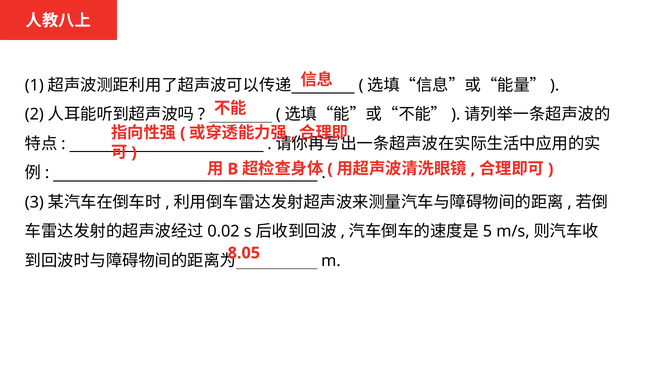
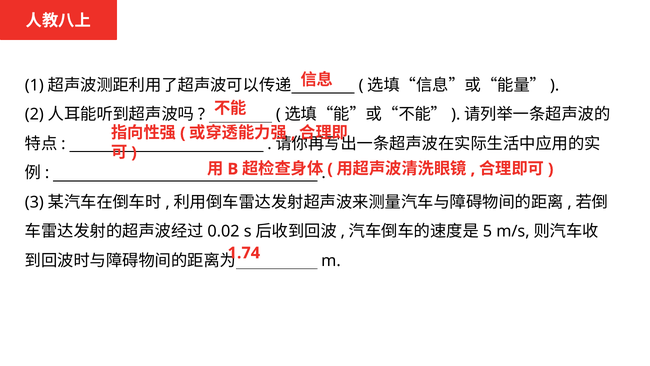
8.05: 8.05 -> 1.74
